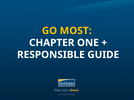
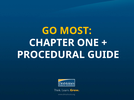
RESPONSIBLE: RESPONSIBLE -> PROCEDURAL
